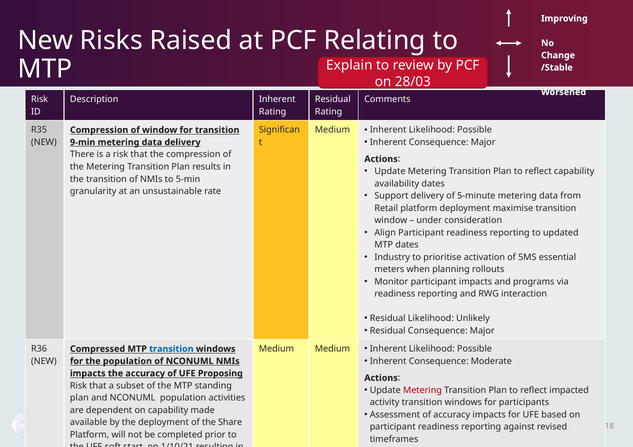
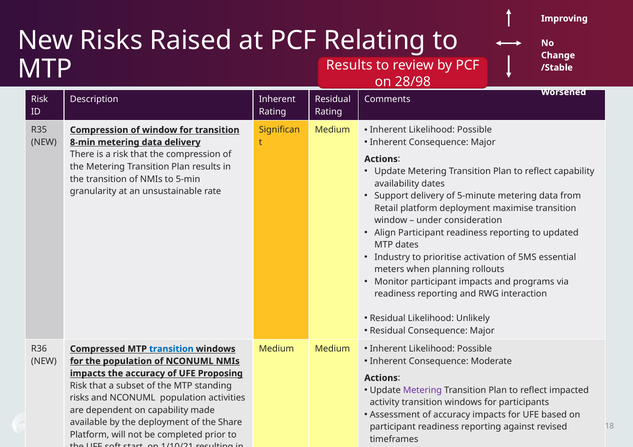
Explain at (349, 66): Explain -> Results
28/03: 28/03 -> 28/98
9-min: 9-min -> 8-min
Metering at (422, 391) colour: red -> purple
plan at (79, 398): plan -> risks
